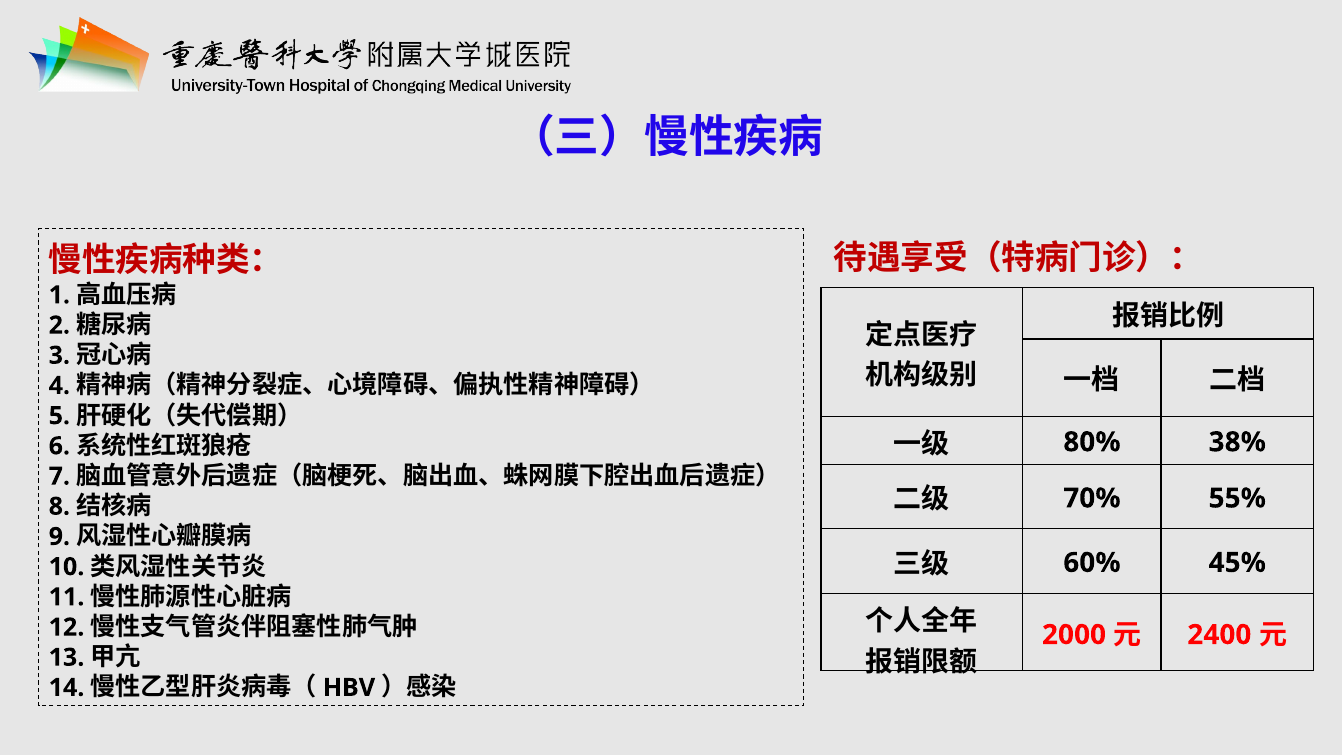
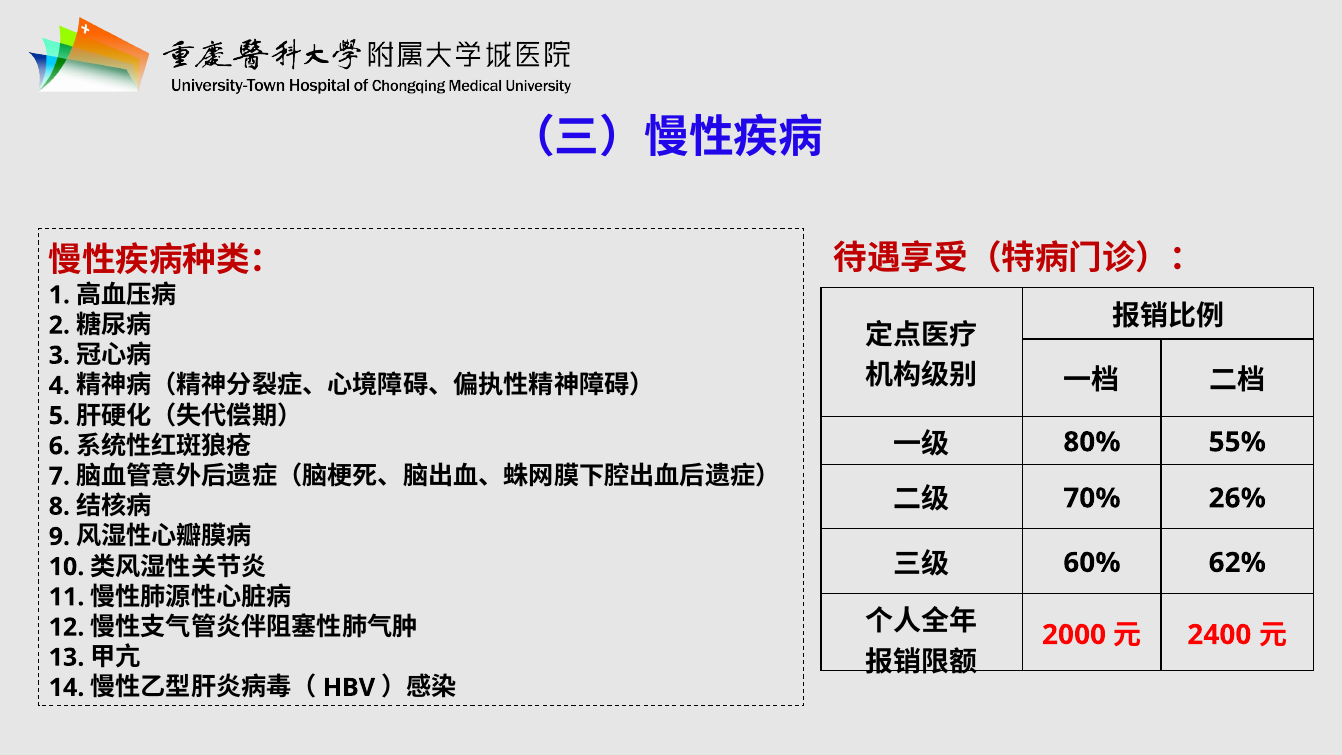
38%: 38% -> 55%
55%: 55% -> 26%
45%: 45% -> 62%
